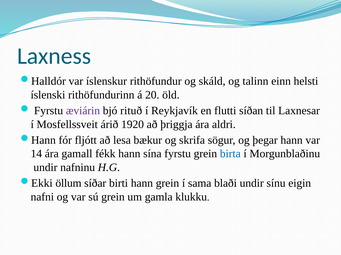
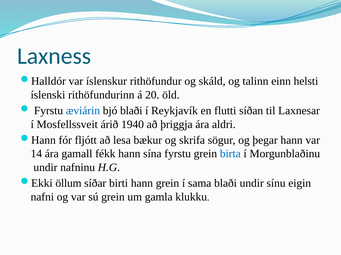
æviárin colour: purple -> blue
bjó rituð: rituð -> blaði
1920: 1920 -> 1940
